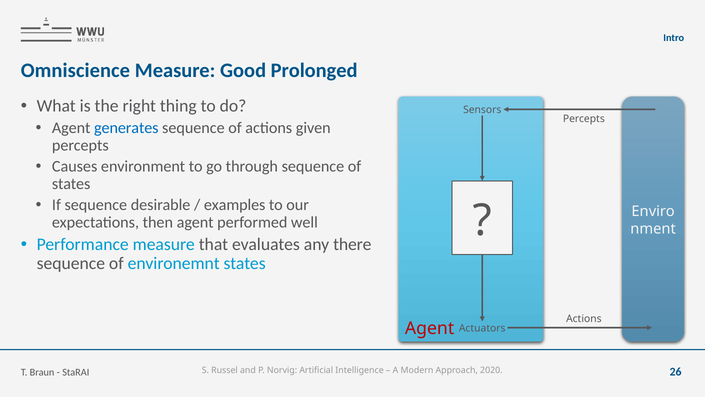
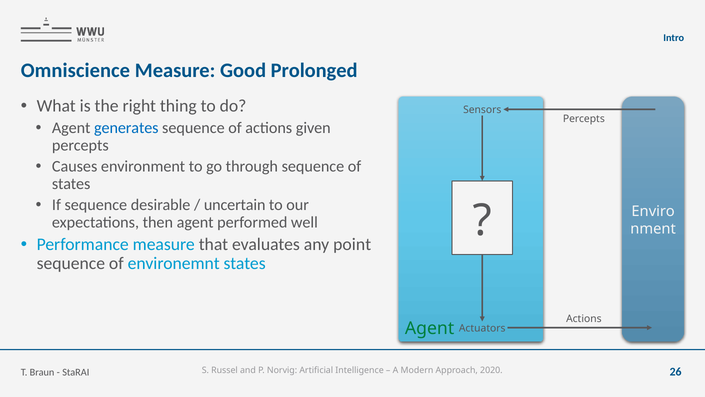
examples: examples -> uncertain
there: there -> point
Agent at (430, 328) colour: red -> green
